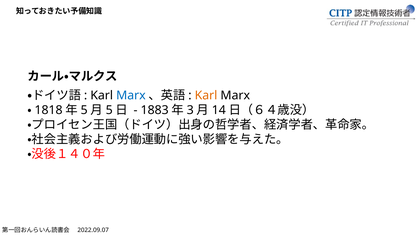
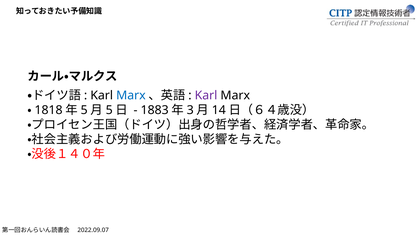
Karl at (206, 96) colour: orange -> purple
